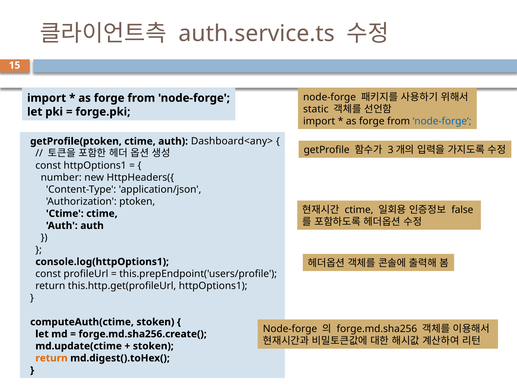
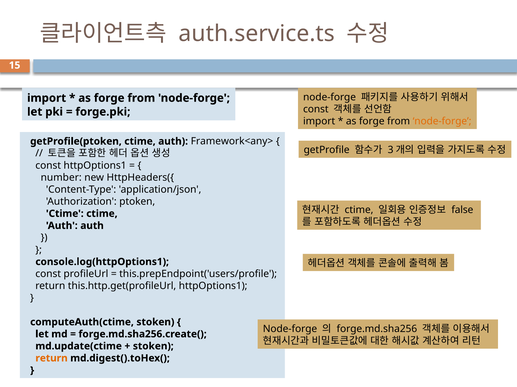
static at (316, 109): static -> const
node-forge at (442, 121) colour: blue -> orange
Dashboard<any>: Dashboard<any> -> Framework<any>
